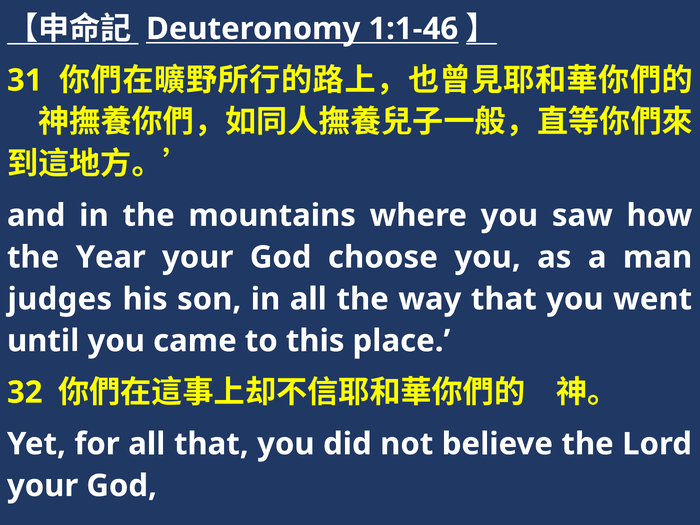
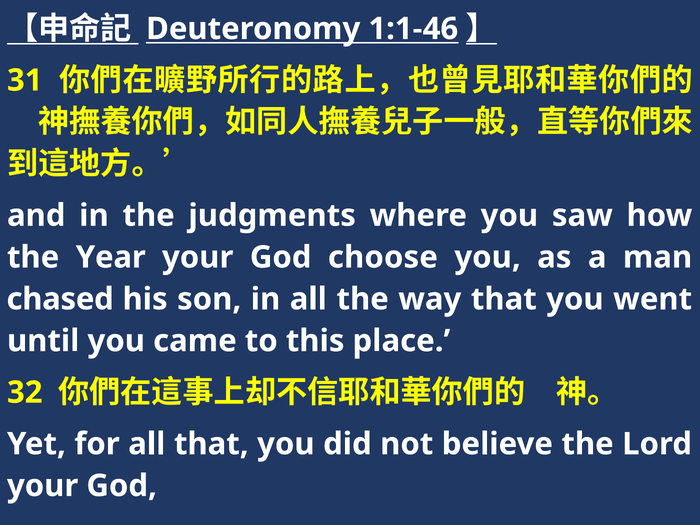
mountains: mountains -> judgments
judges: judges -> chased
